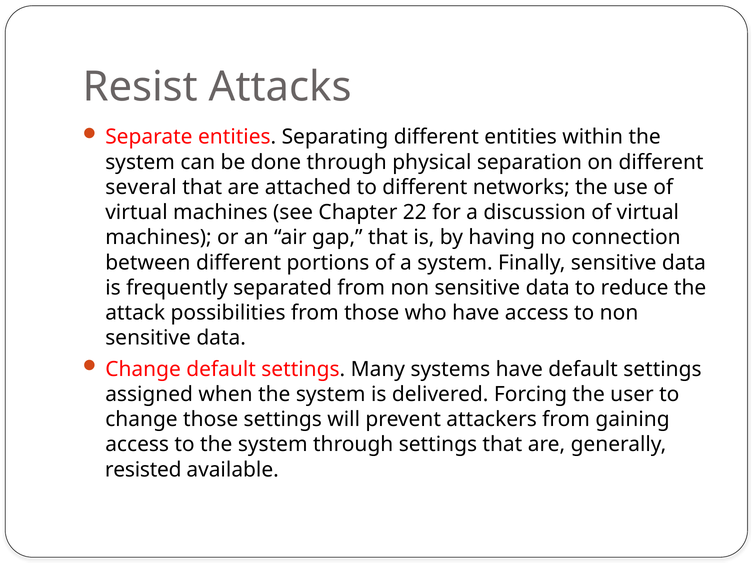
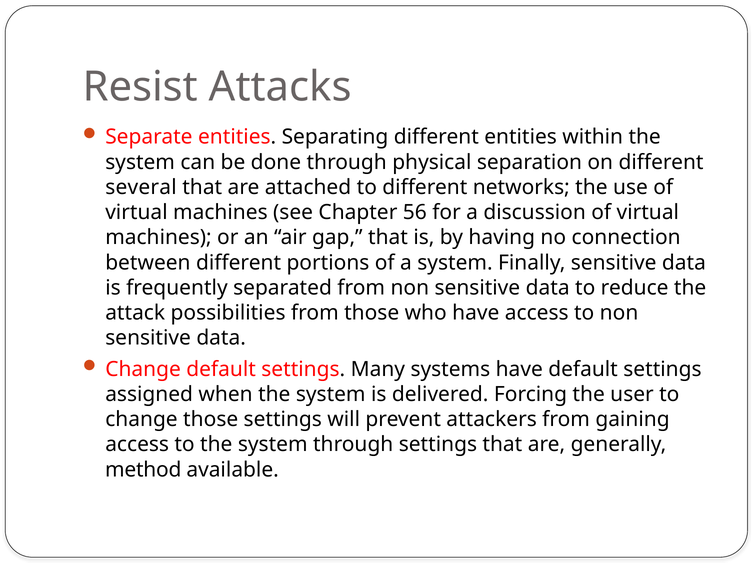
22: 22 -> 56
resisted: resisted -> method
